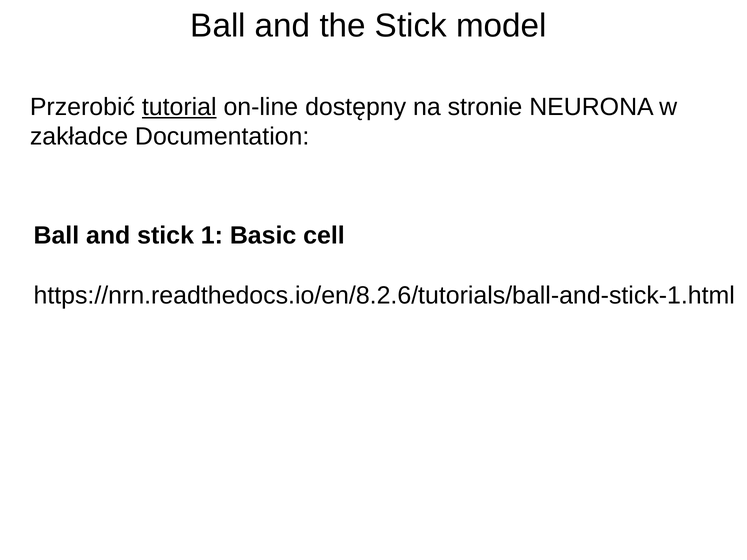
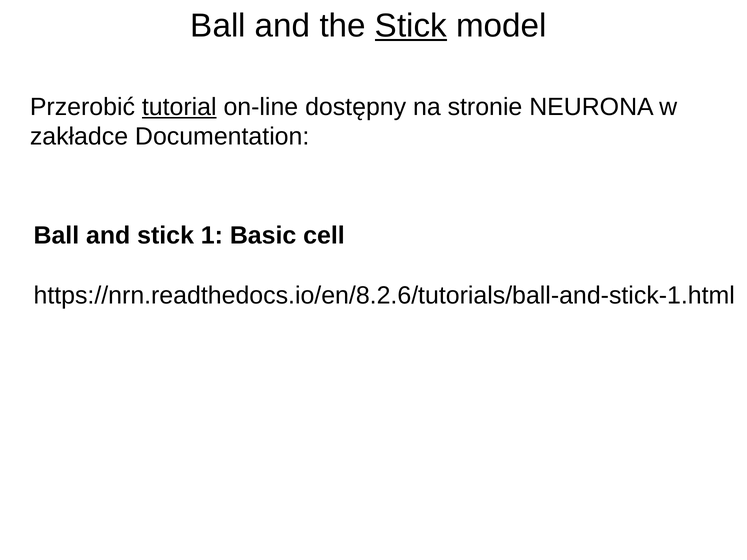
Stick at (411, 26) underline: none -> present
